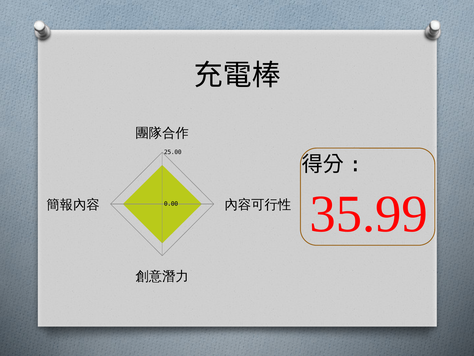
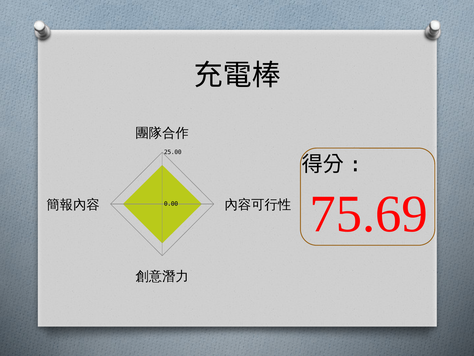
35.99: 35.99 -> 75.69
